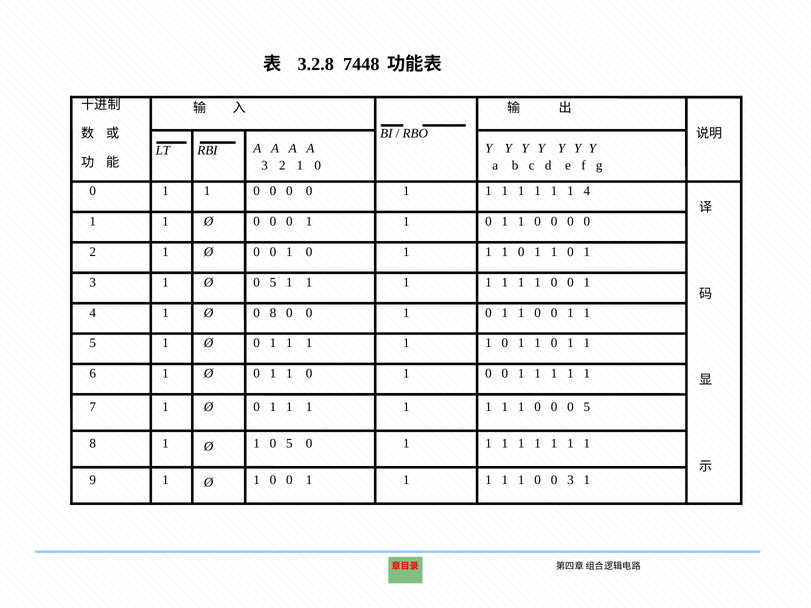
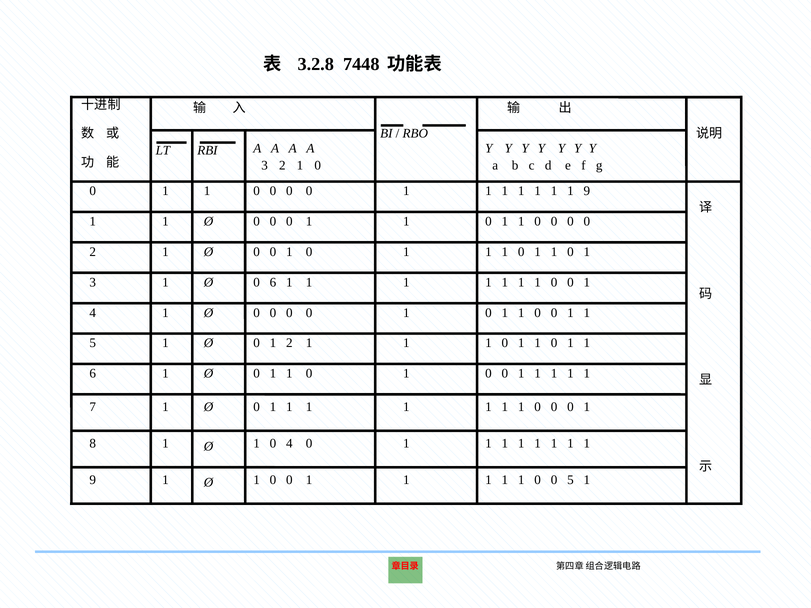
1 4: 4 -> 9
5 at (273, 282): 5 -> 6
8 at (273, 313): 8 -> 0
1 at (289, 343): 1 -> 2
5 at (587, 407): 5 -> 1
1 0 5: 5 -> 4
0 3: 3 -> 5
